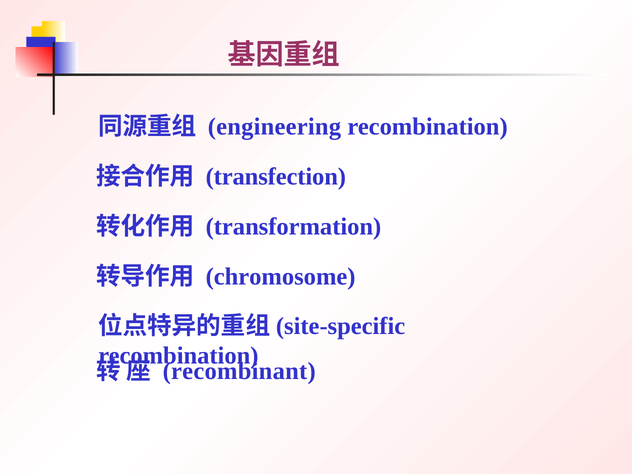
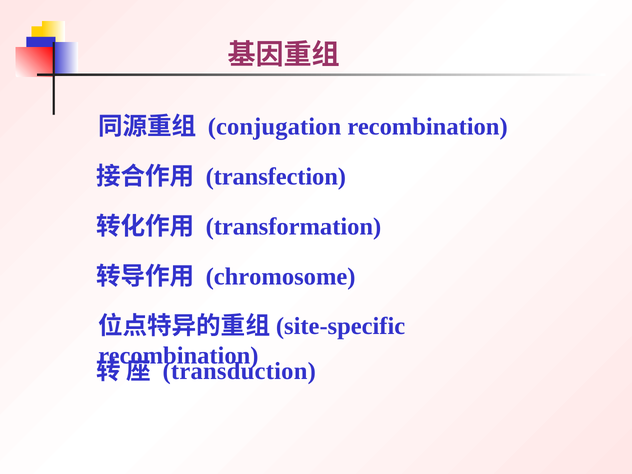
engineering: engineering -> conjugation
recombinant: recombinant -> transduction
